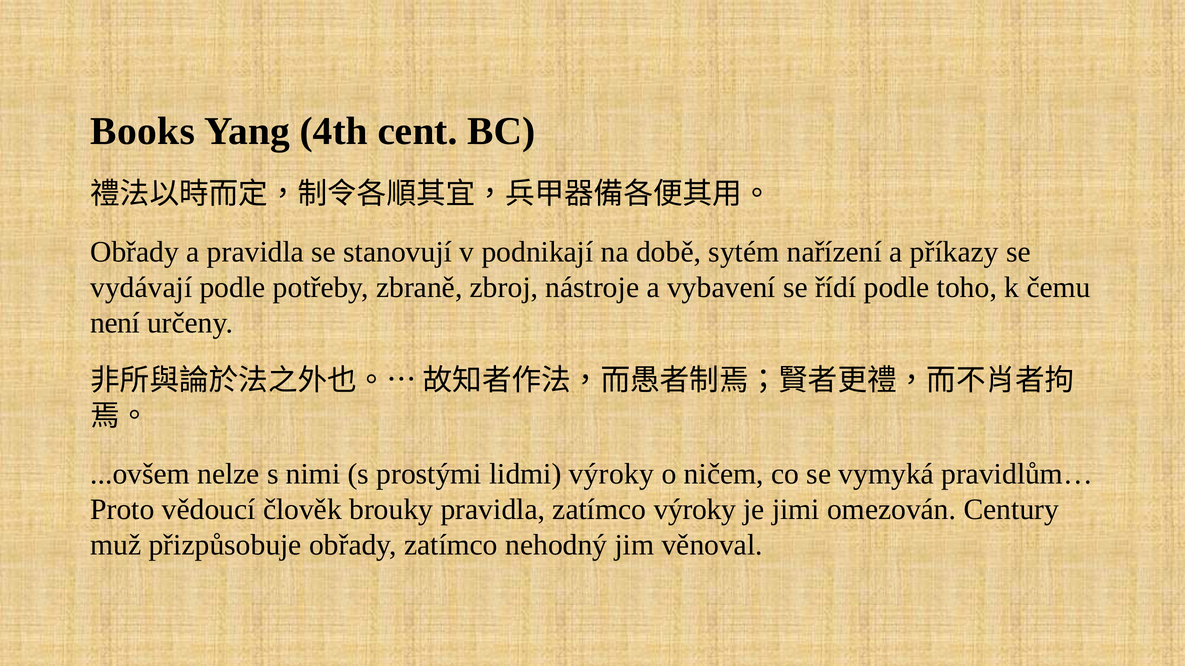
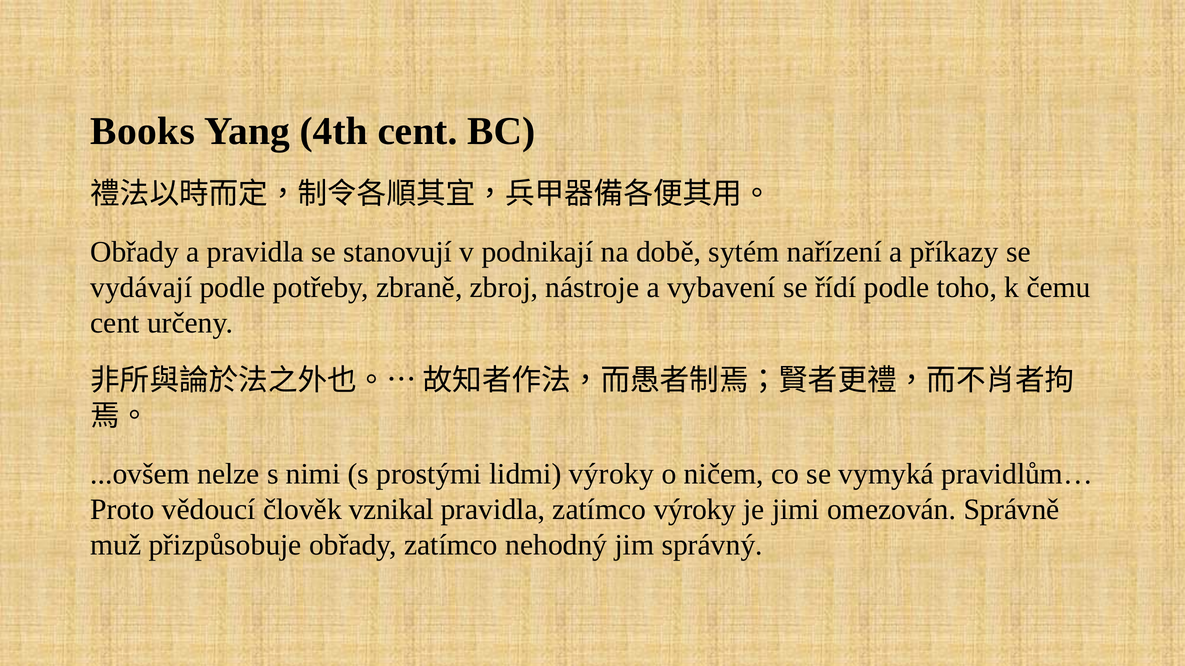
není at (115, 323): není -> cent
brouky: brouky -> vznikal
Century: Century -> Správně
věnoval: věnoval -> správný
